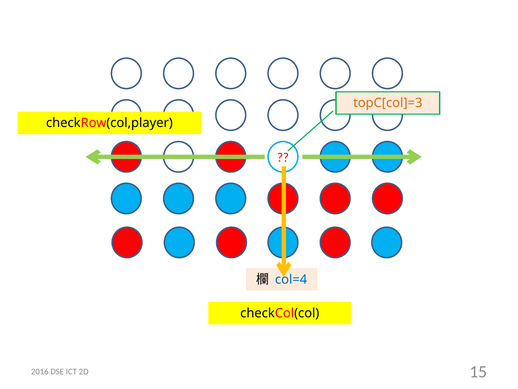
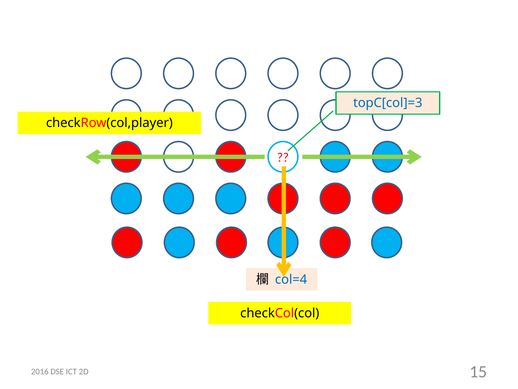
topC[col]=3 colour: orange -> blue
